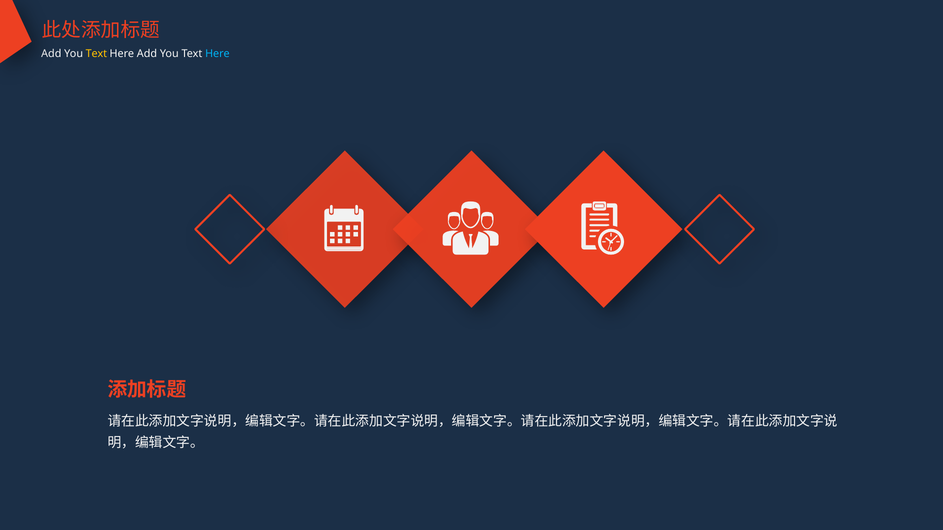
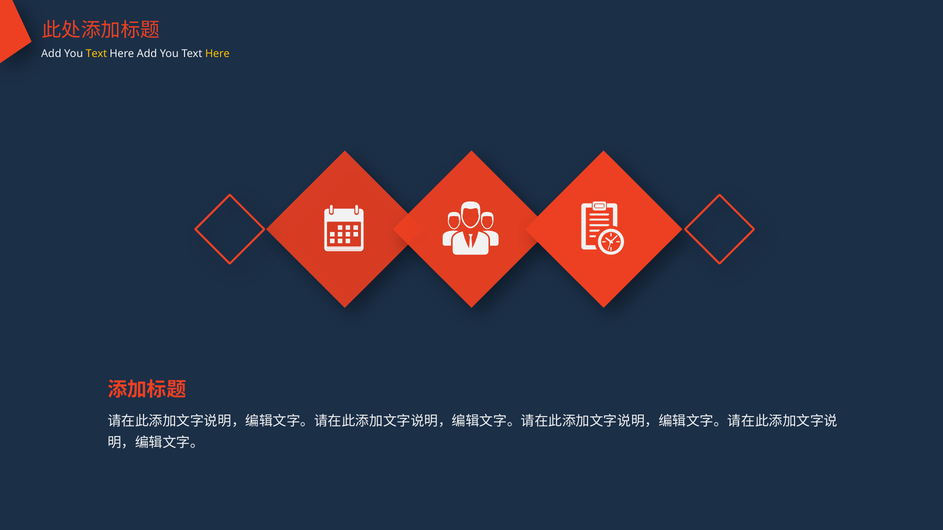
Here at (217, 54) colour: light blue -> yellow
